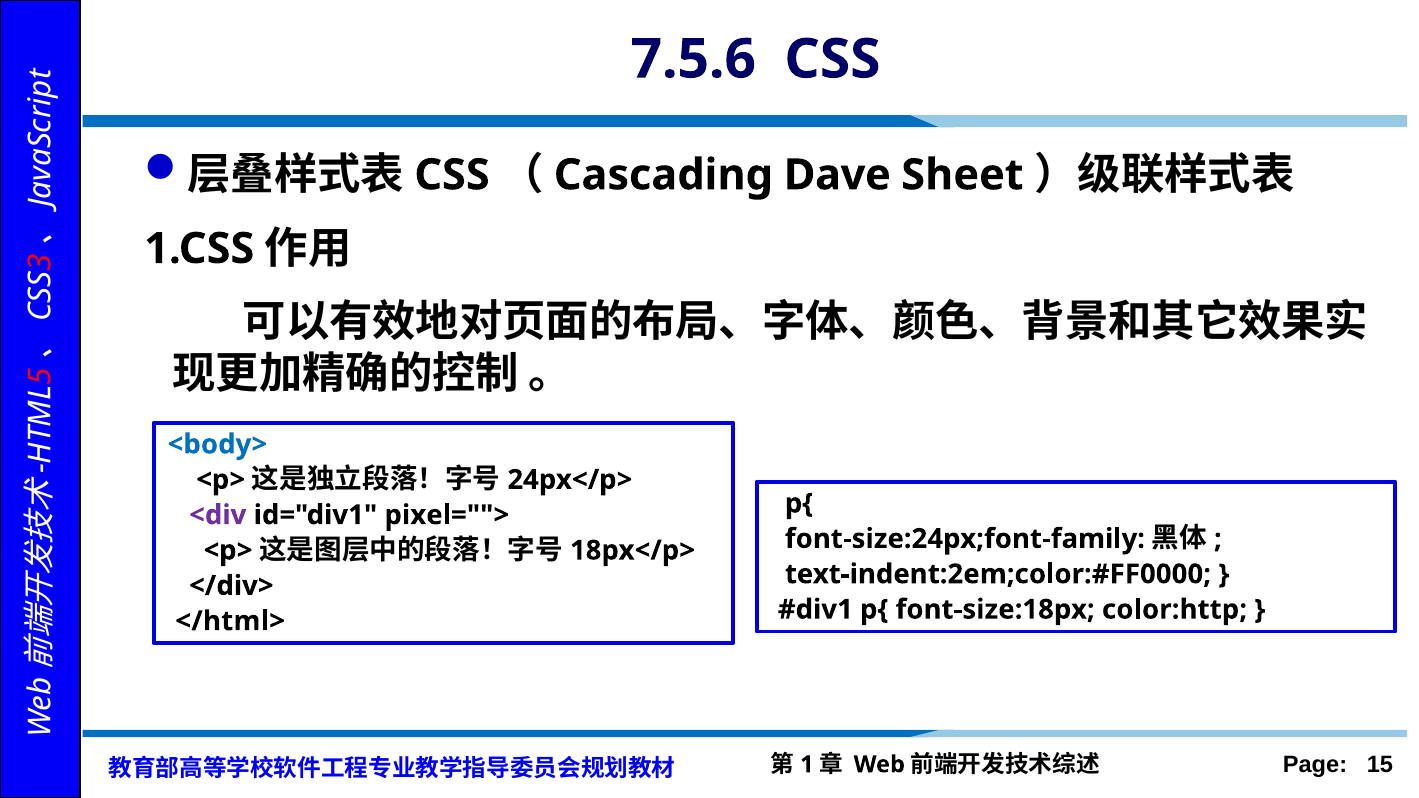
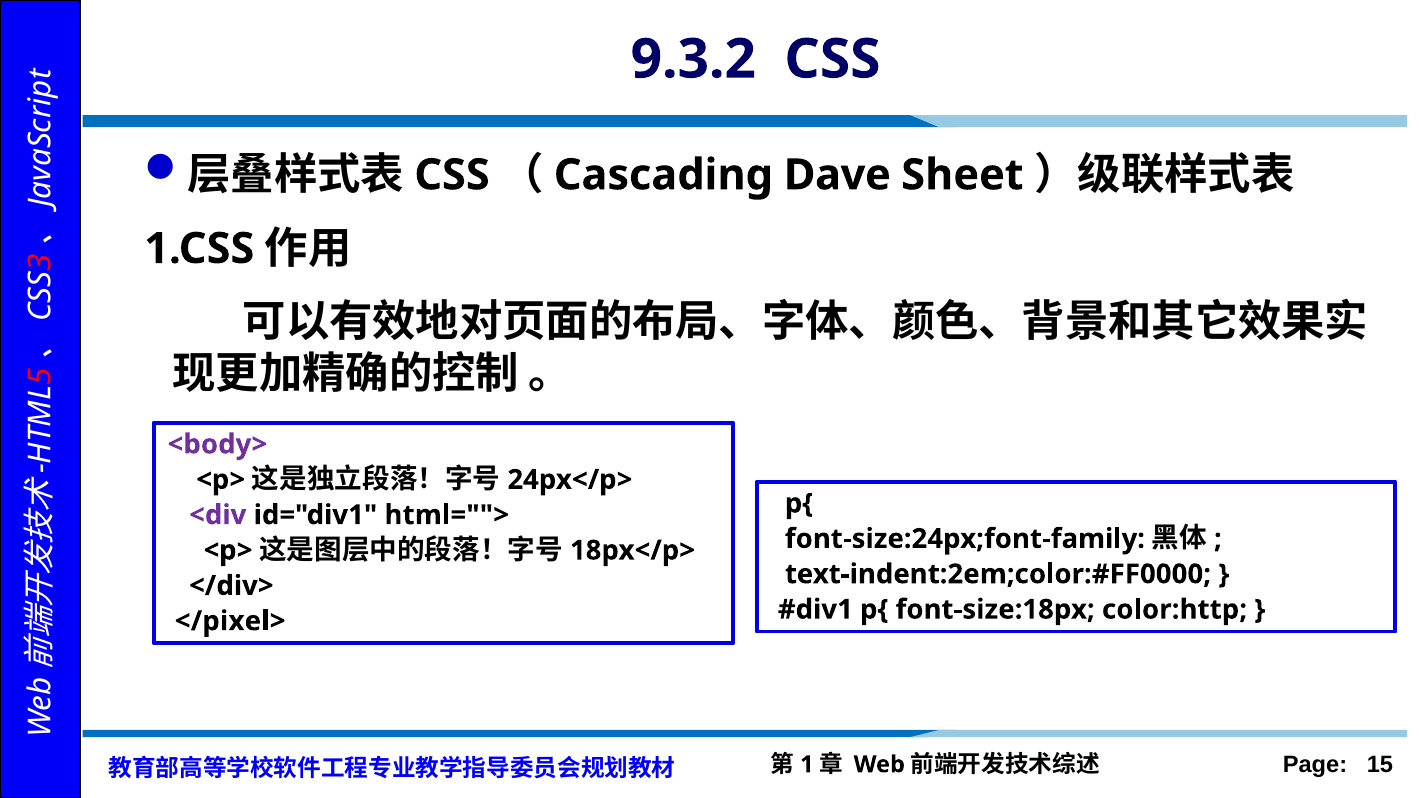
7.5.6: 7.5.6 -> 9.3.2
<body> colour: blue -> purple
pixel="">: pixel=""> -> html="">
</html>: </html> -> </pixel>
